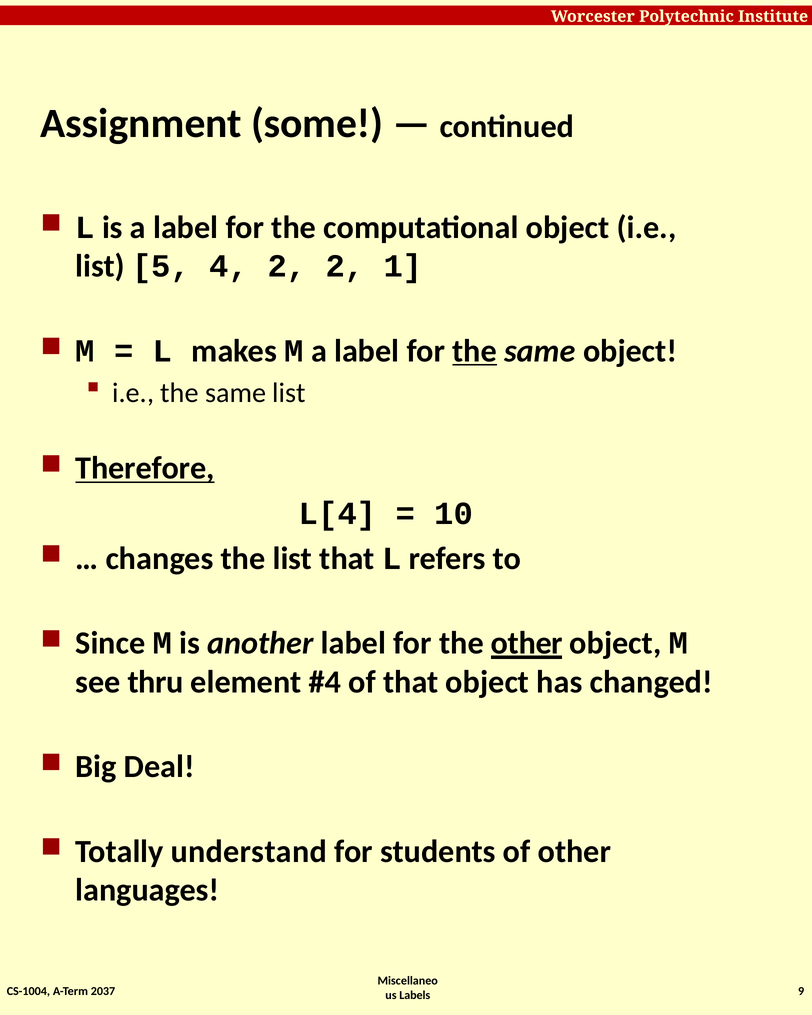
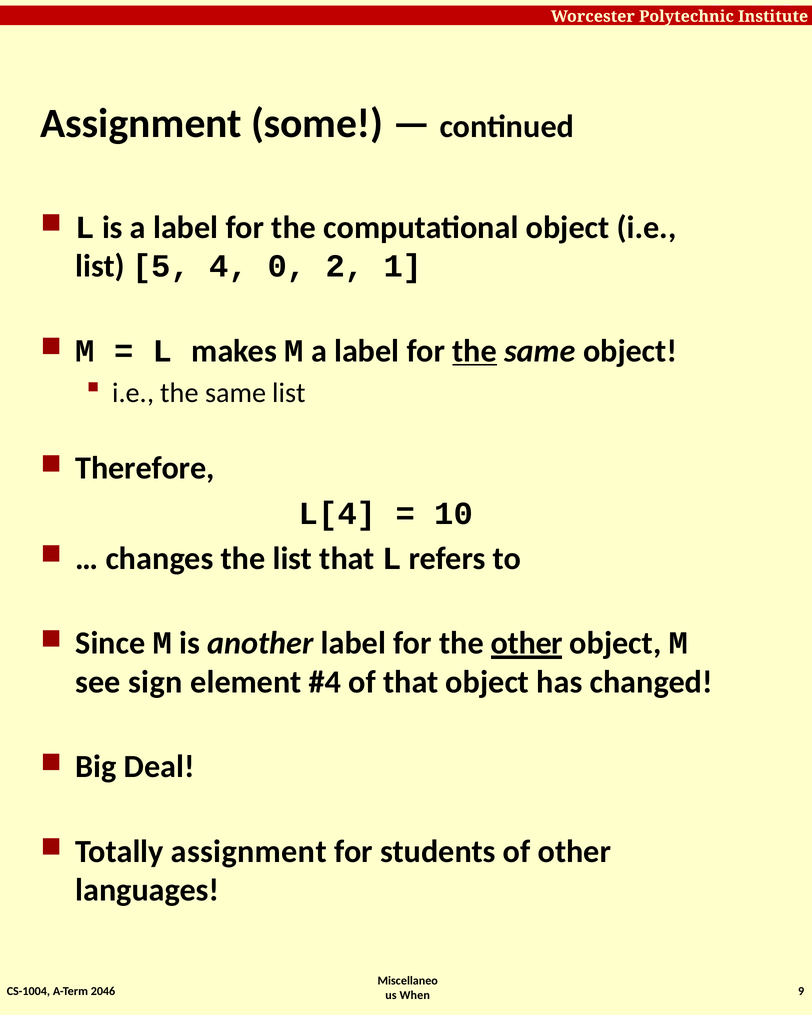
4 2: 2 -> 0
Therefore underline: present -> none
thru: thru -> sign
Totally understand: understand -> assignment
2037: 2037 -> 2046
Labels: Labels -> When
